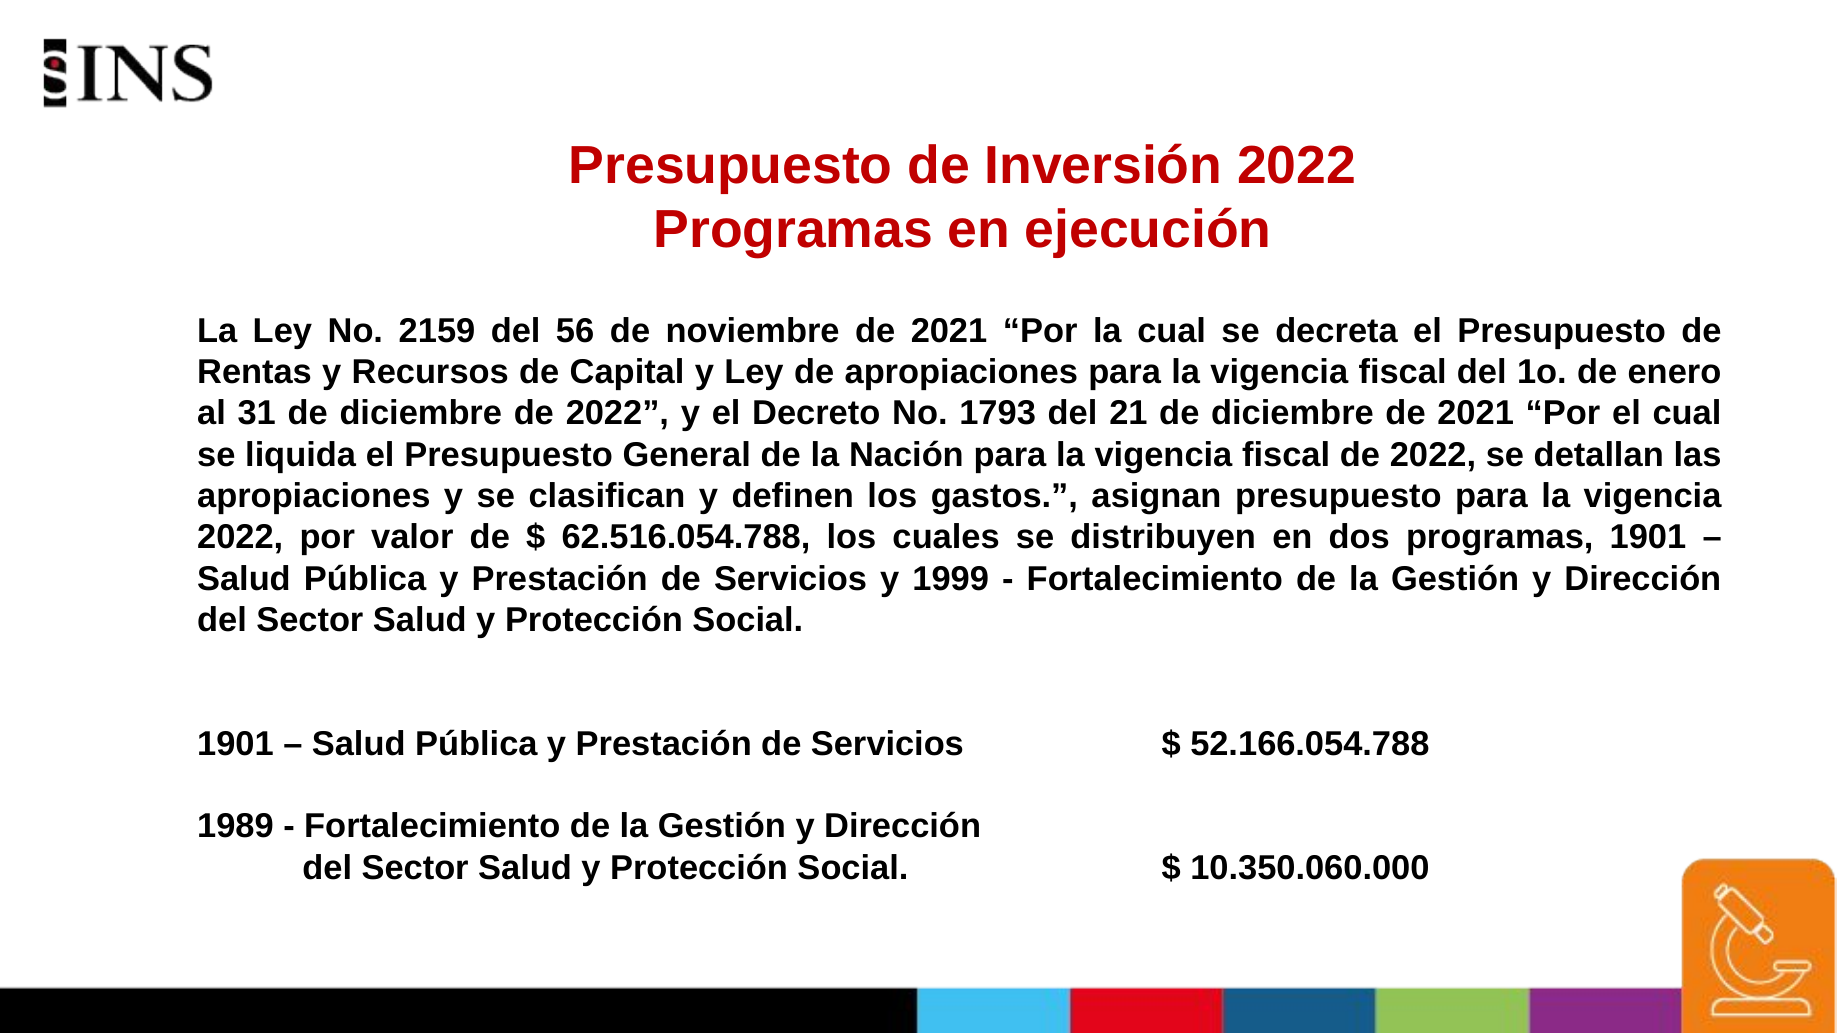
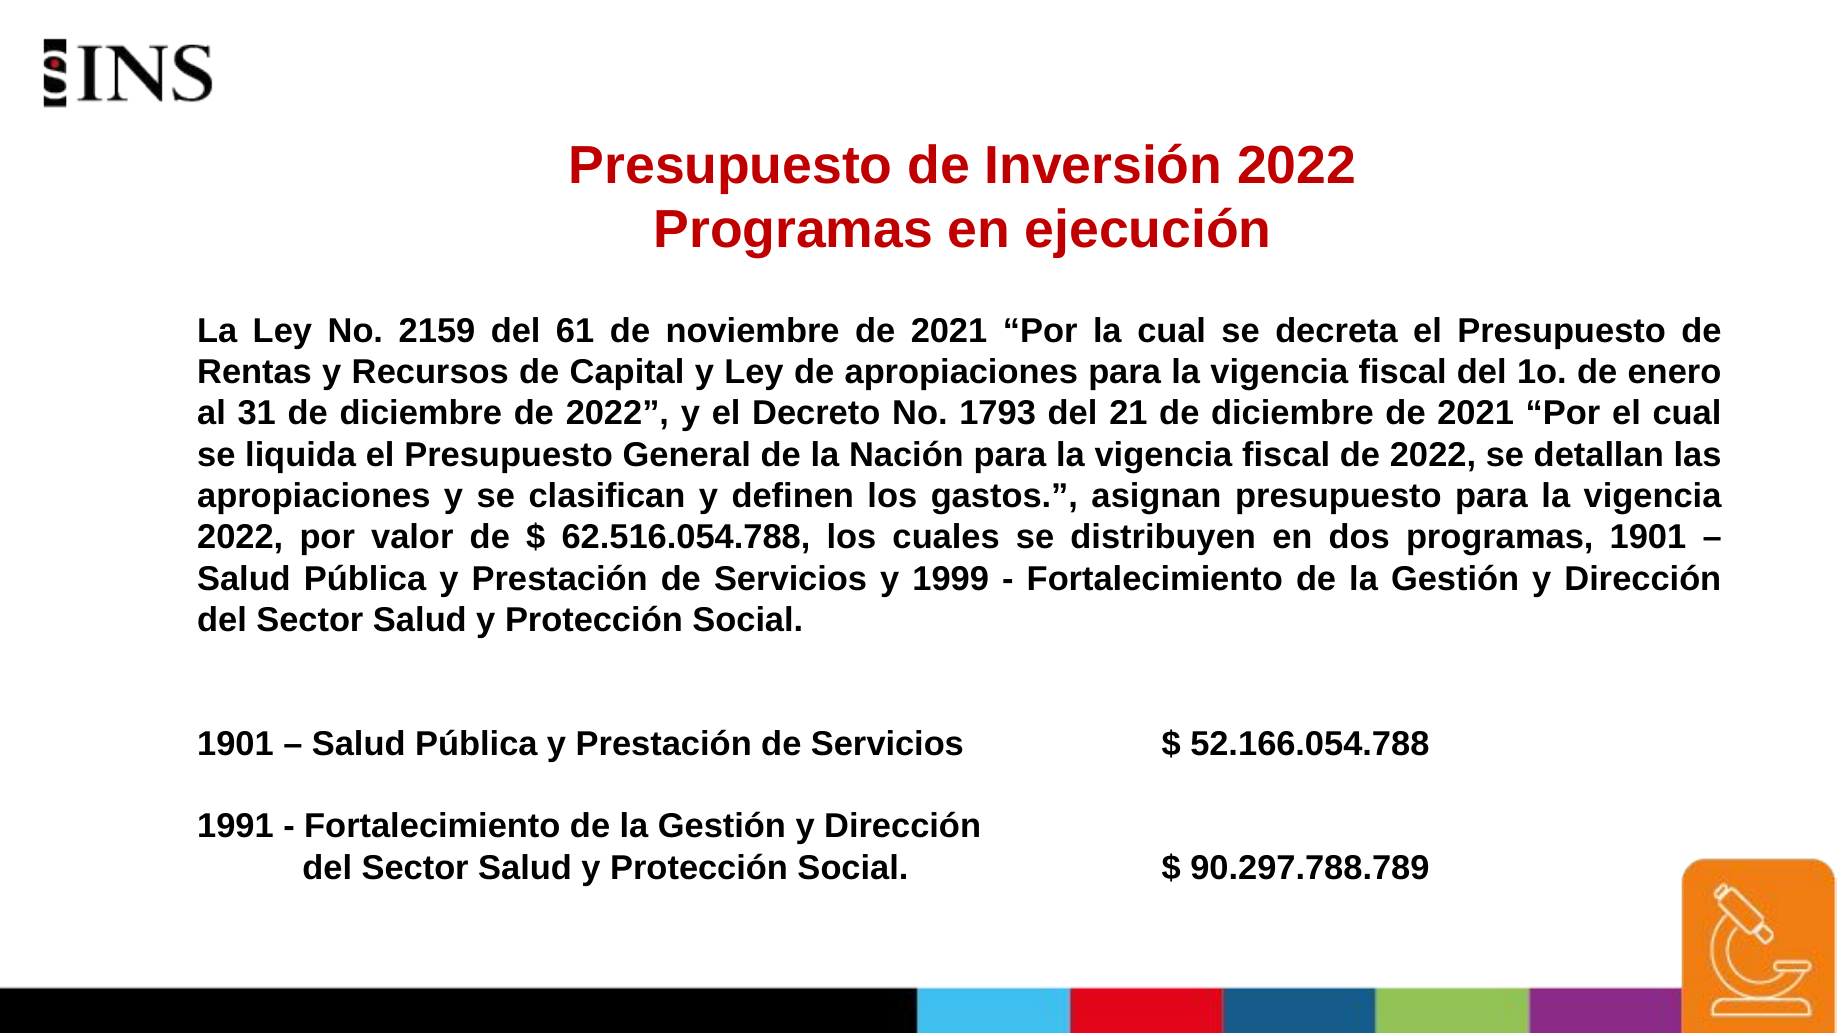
56: 56 -> 61
1989: 1989 -> 1991
10.350.060.000: 10.350.060.000 -> 90.297.788.789
